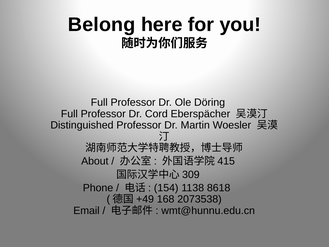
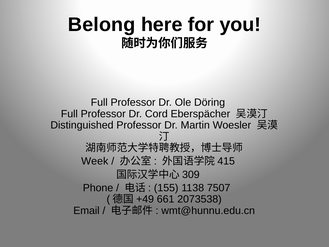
About: About -> Week
154: 154 -> 155
8618: 8618 -> 7507
168: 168 -> 661
